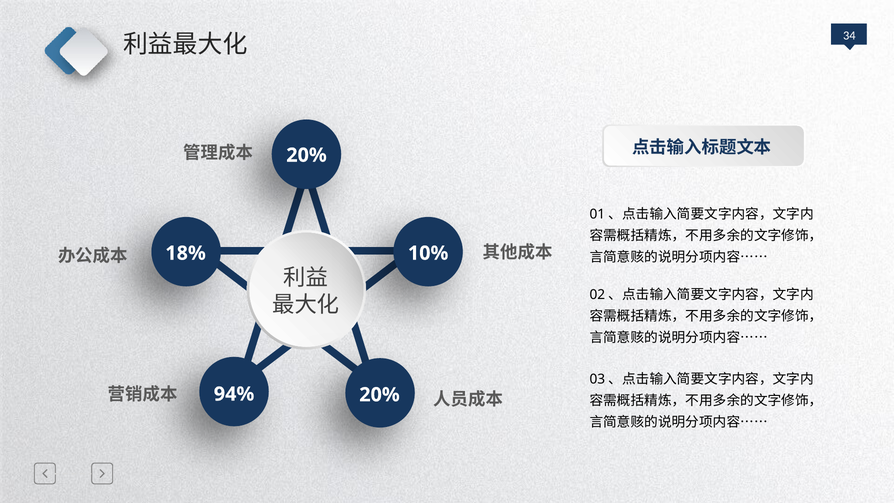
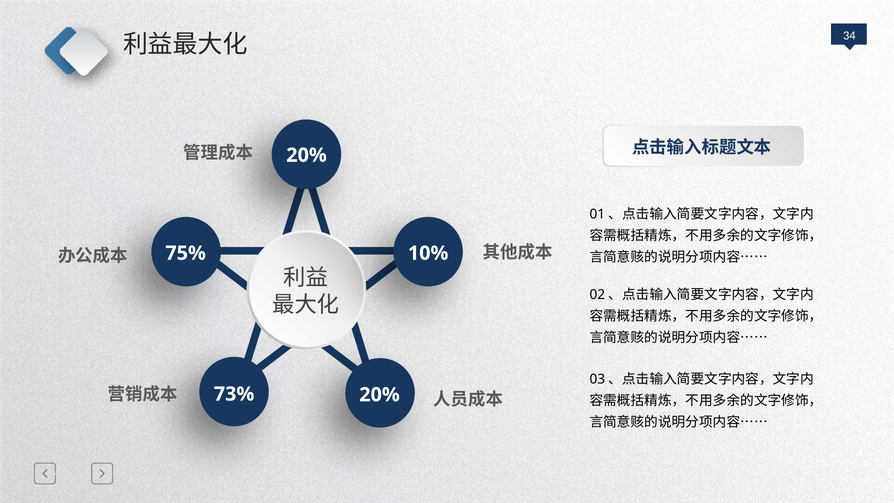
18%: 18% -> 75%
94%: 94% -> 73%
